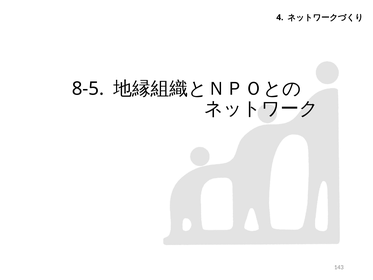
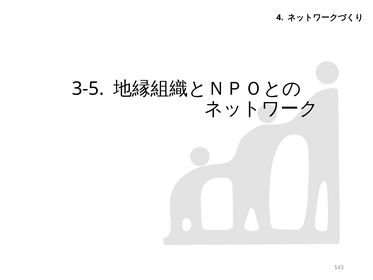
8-5: 8-5 -> 3-5
